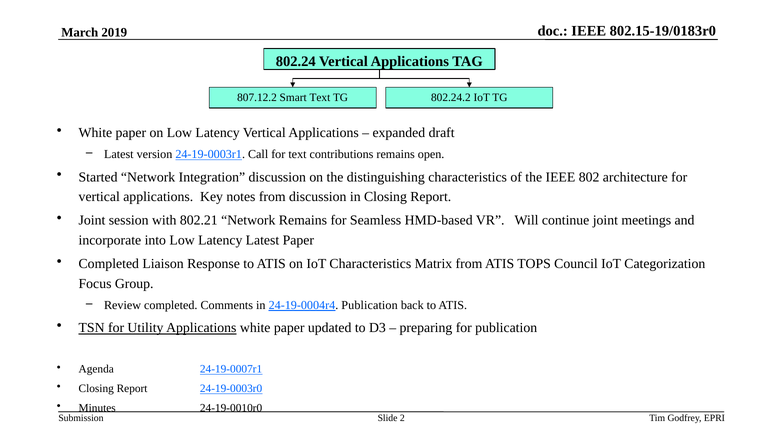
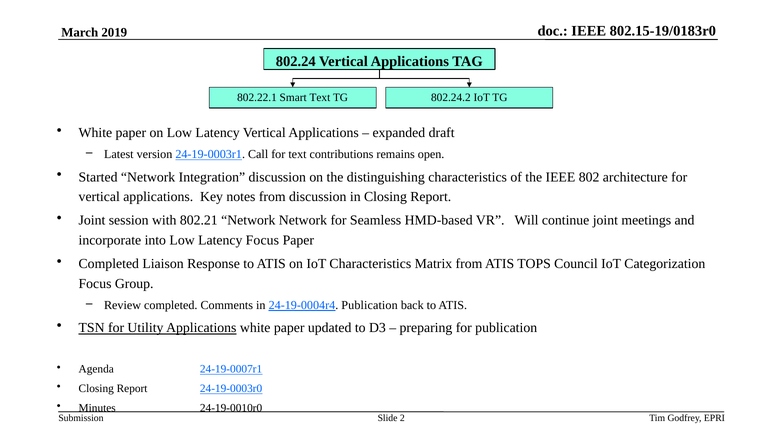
807.12.2: 807.12.2 -> 802.22.1
Network Remains: Remains -> Network
Latency Latest: Latest -> Focus
